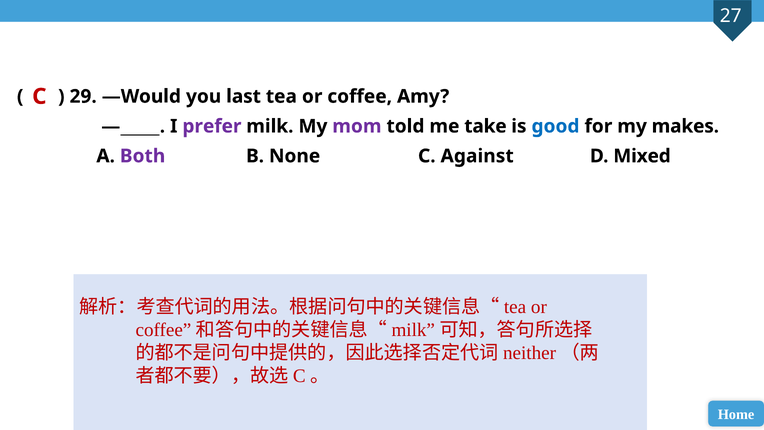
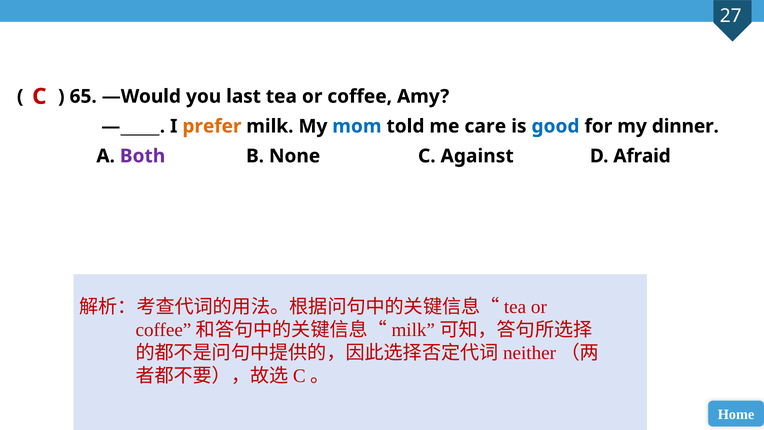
29: 29 -> 65
prefer colour: purple -> orange
mom colour: purple -> blue
take: take -> care
makes: makes -> dinner
Mixed: Mixed -> Afraid
